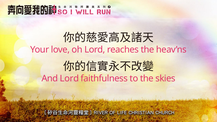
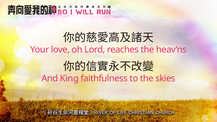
And Lord: Lord -> King
